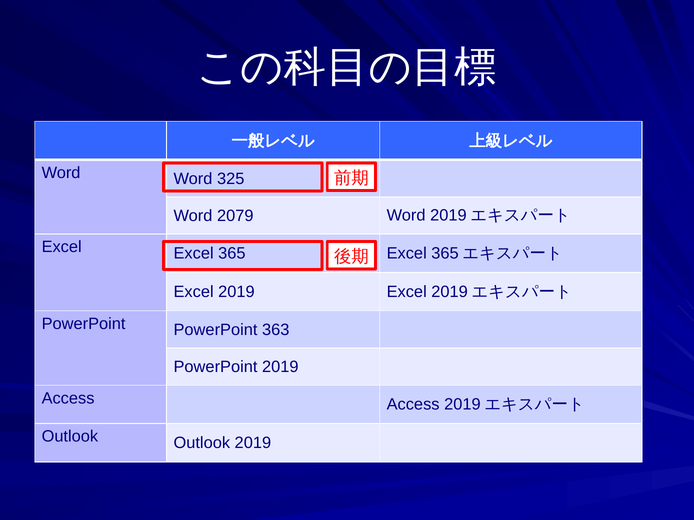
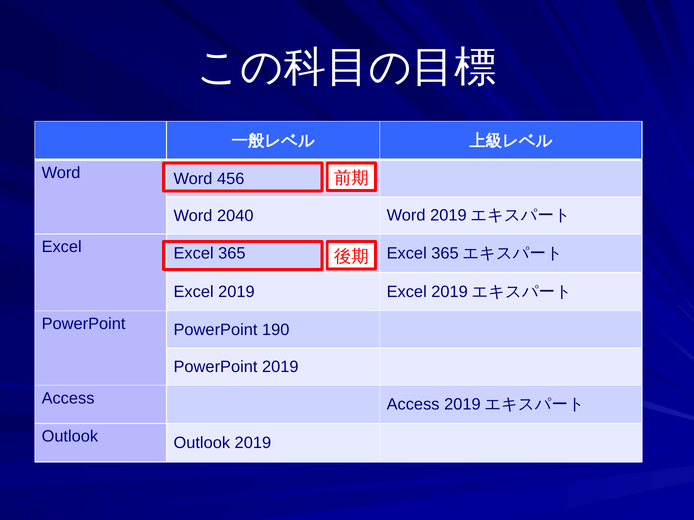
325: 325 -> 456
2079: 2079 -> 2040
363: 363 -> 190
